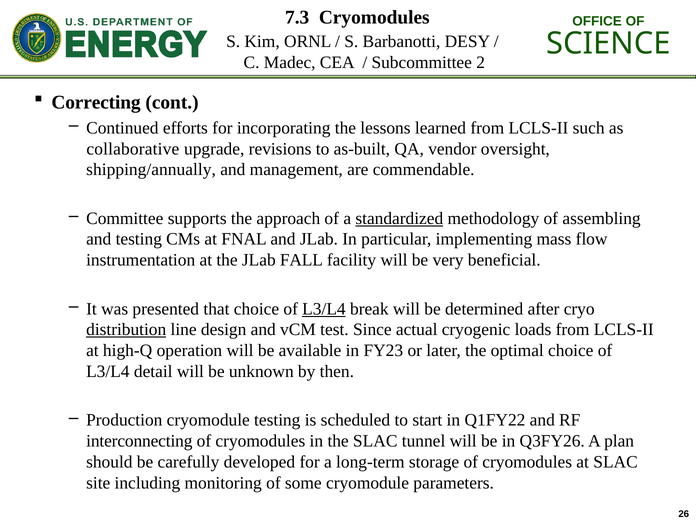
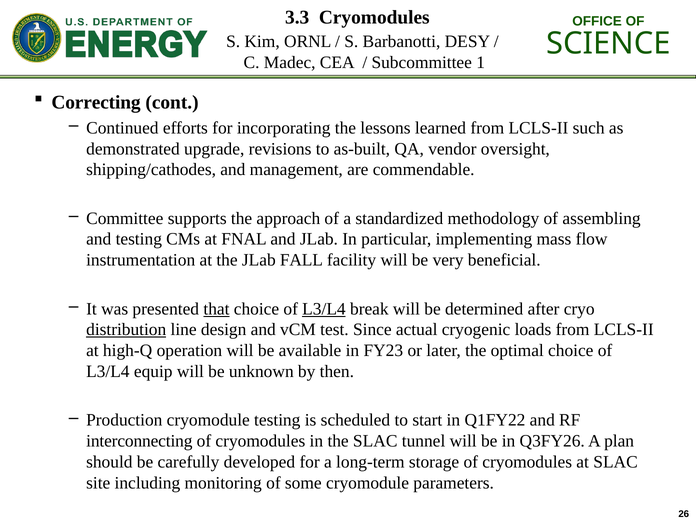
7.3: 7.3 -> 3.3
2: 2 -> 1
collaborative: collaborative -> demonstrated
shipping/annually: shipping/annually -> shipping/cathodes
standardized underline: present -> none
that underline: none -> present
detail: detail -> equip
